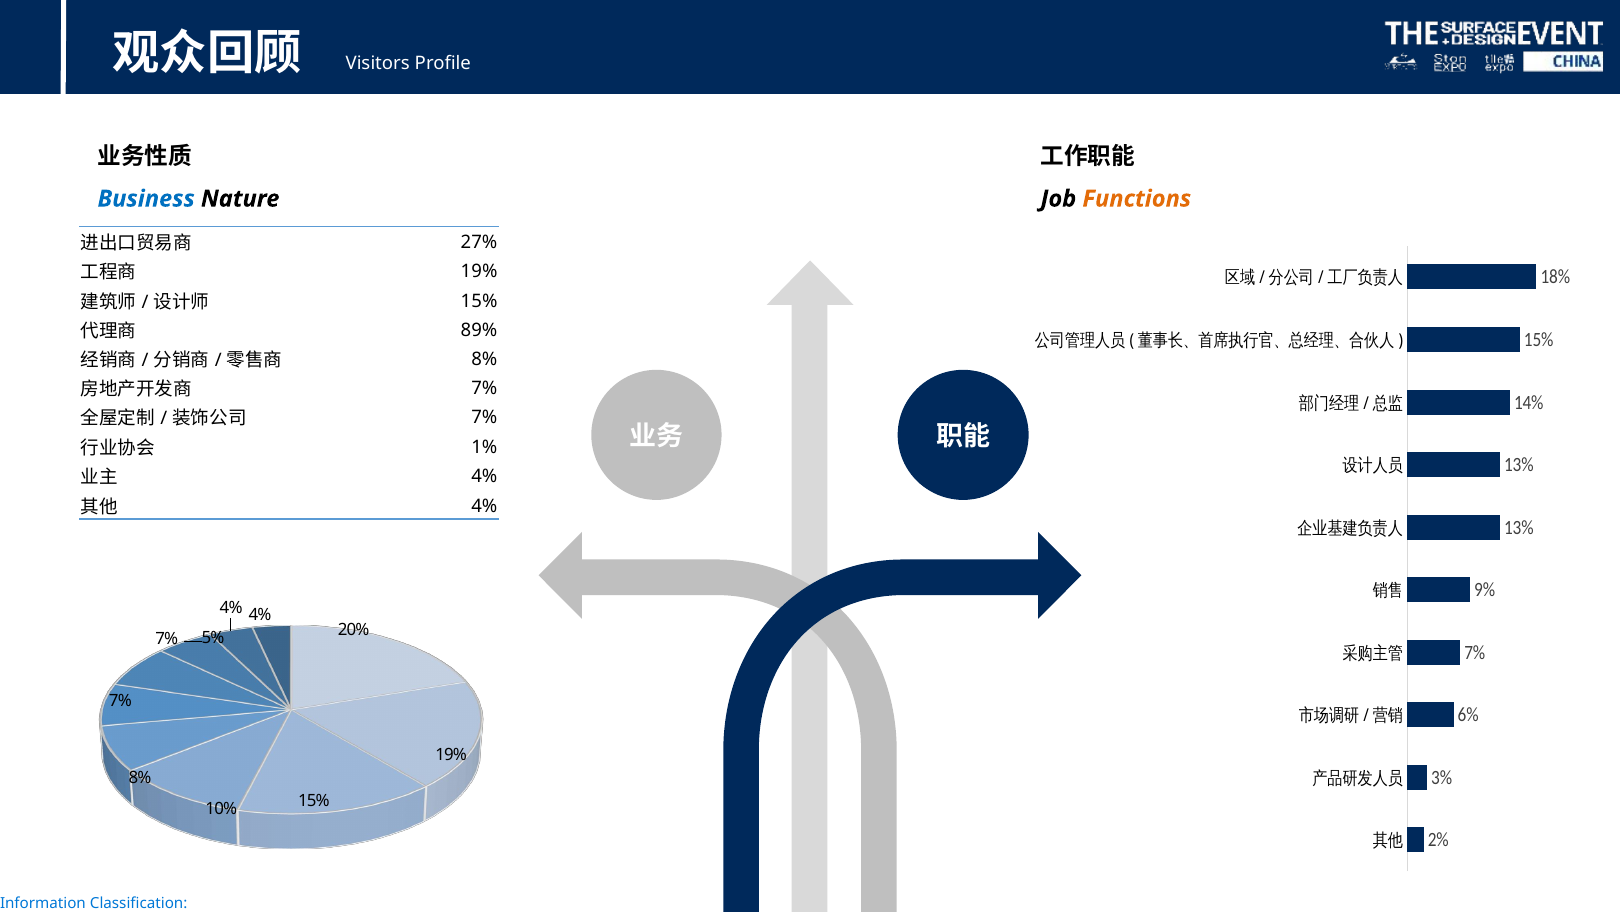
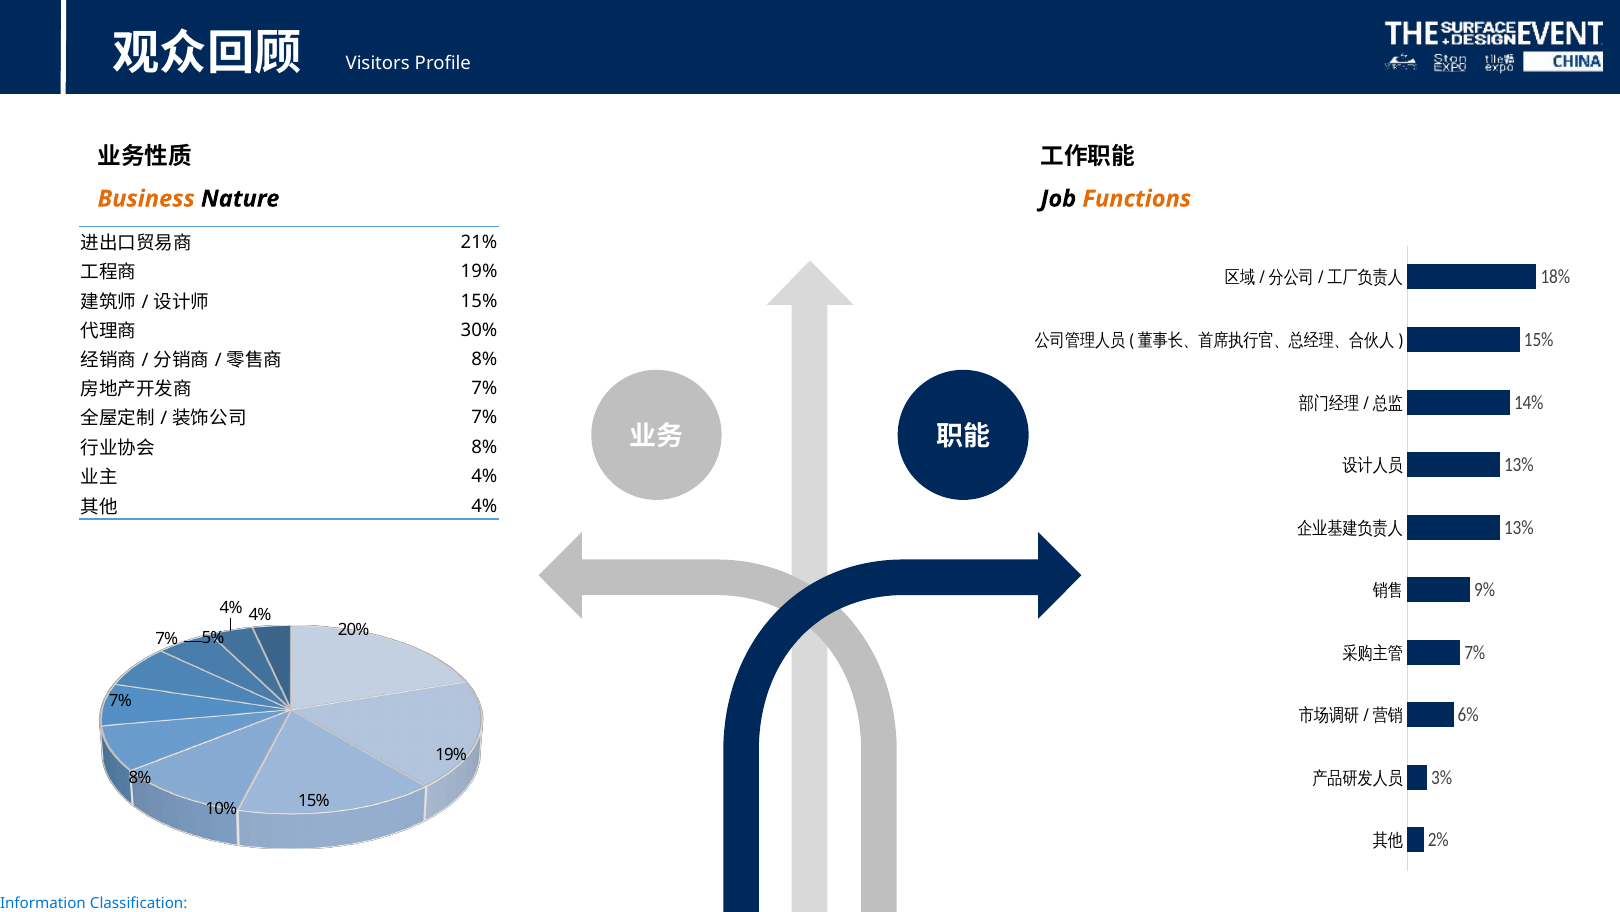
Business colour: blue -> orange
27%: 27% -> 21%
89%: 89% -> 30%
1% at (484, 447): 1% -> 8%
